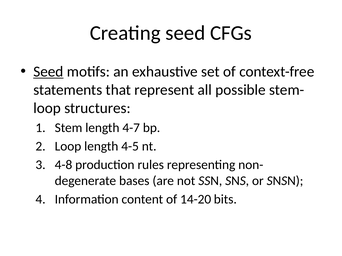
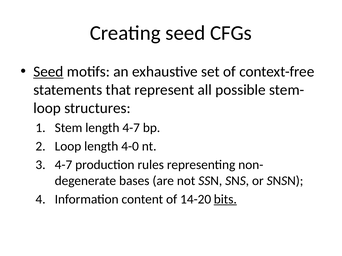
4-5: 4-5 -> 4-0
4-8 at (63, 165): 4-8 -> 4-7
bits underline: none -> present
